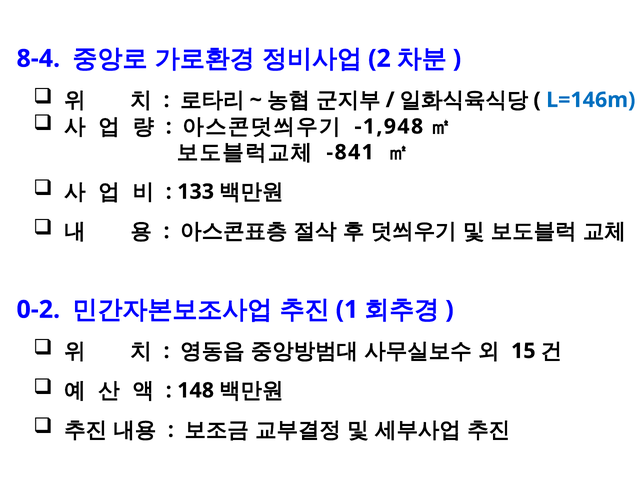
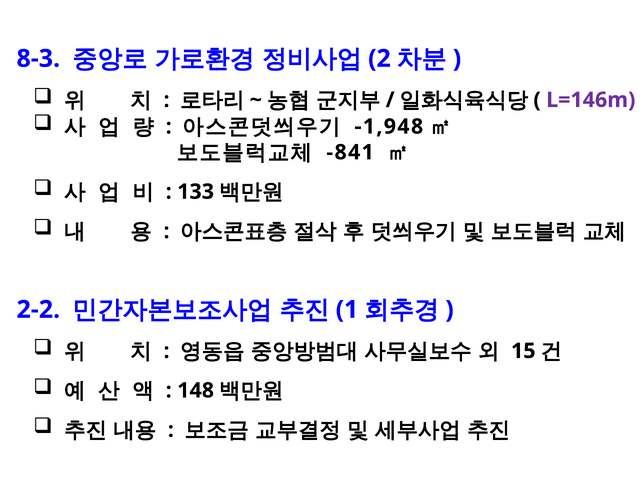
8-4: 8-4 -> 8-3
L=146m colour: blue -> purple
0-2: 0-2 -> 2-2
